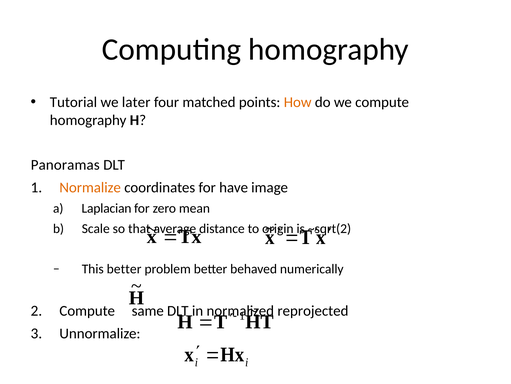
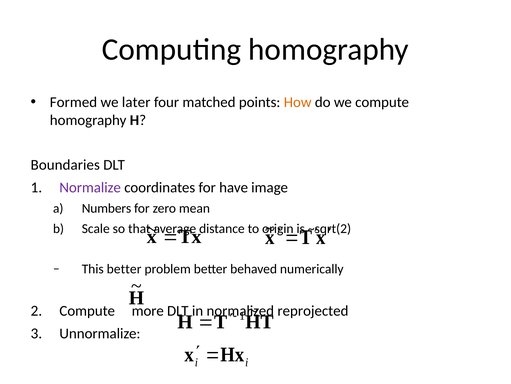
Tutorial: Tutorial -> Formed
Panoramas: Panoramas -> Boundaries
Normalize colour: orange -> purple
Laplacian: Laplacian -> Numbers
same: same -> more
